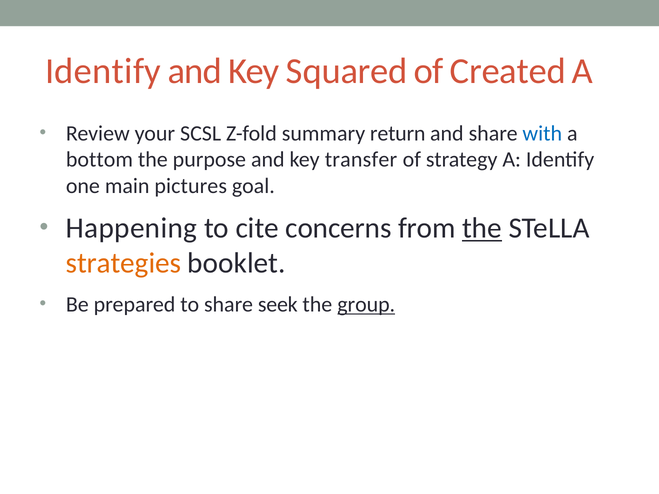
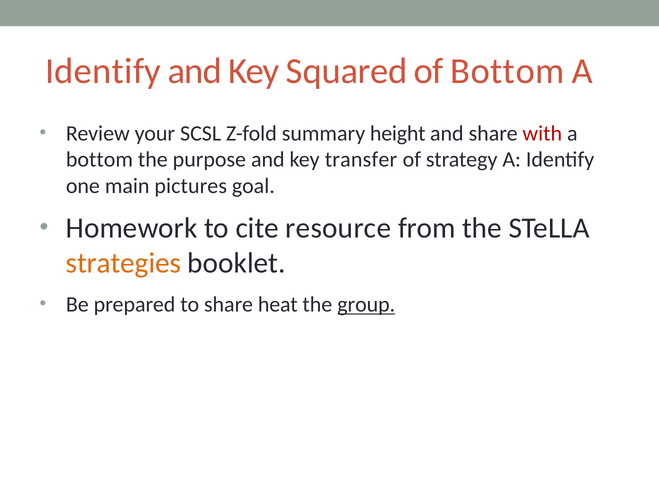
of Created: Created -> Bottom
return: return -> height
with colour: blue -> red
Happening: Happening -> Homework
concerns: concerns -> resource
the at (482, 228) underline: present -> none
seek: seek -> heat
